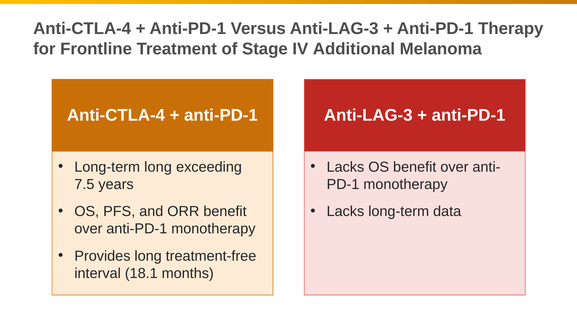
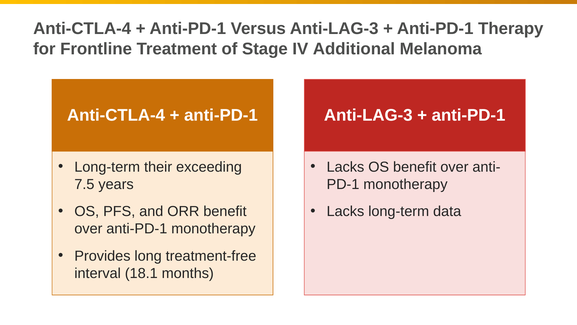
Long-term long: long -> their
